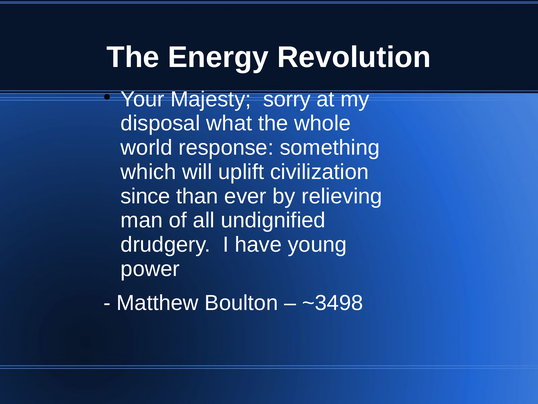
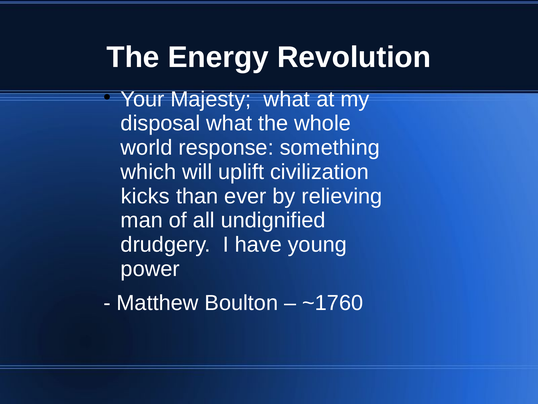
Majesty sorry: sorry -> what
since: since -> kicks
~3498: ~3498 -> ~1760
